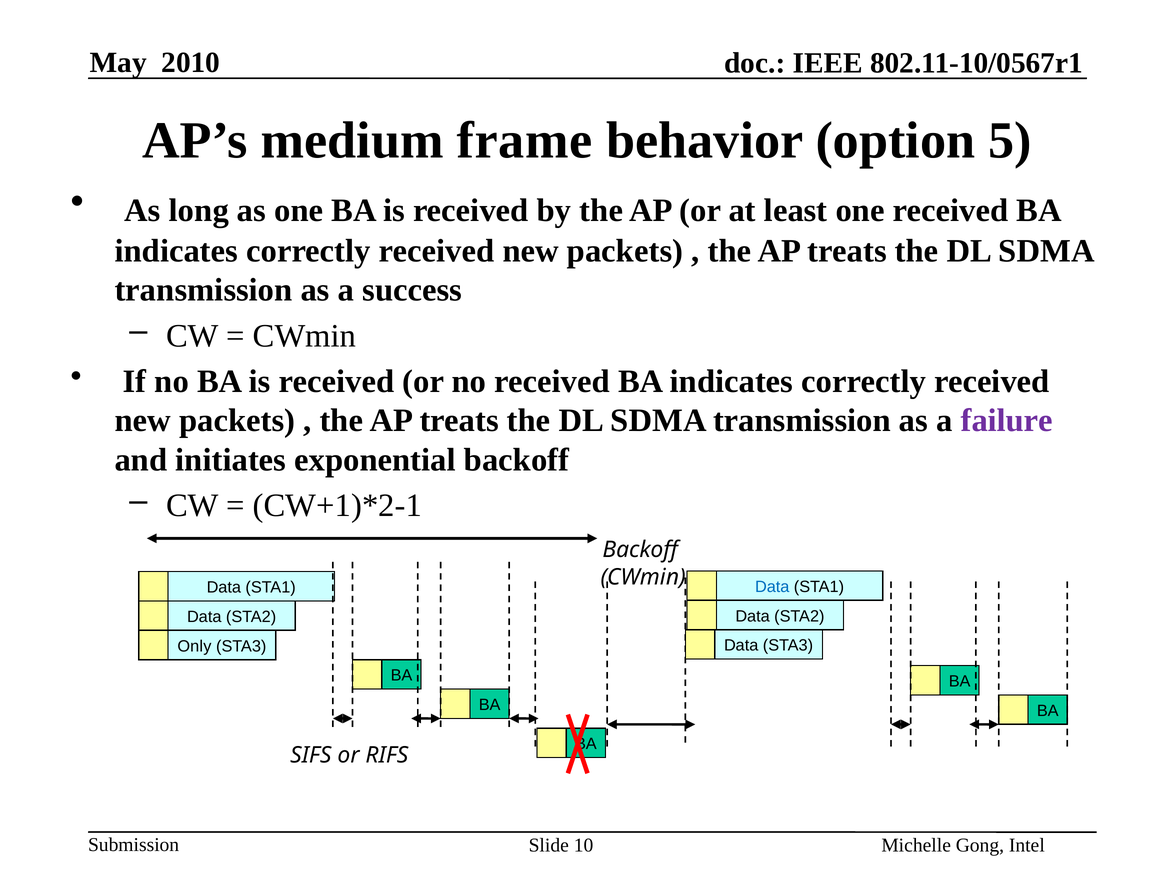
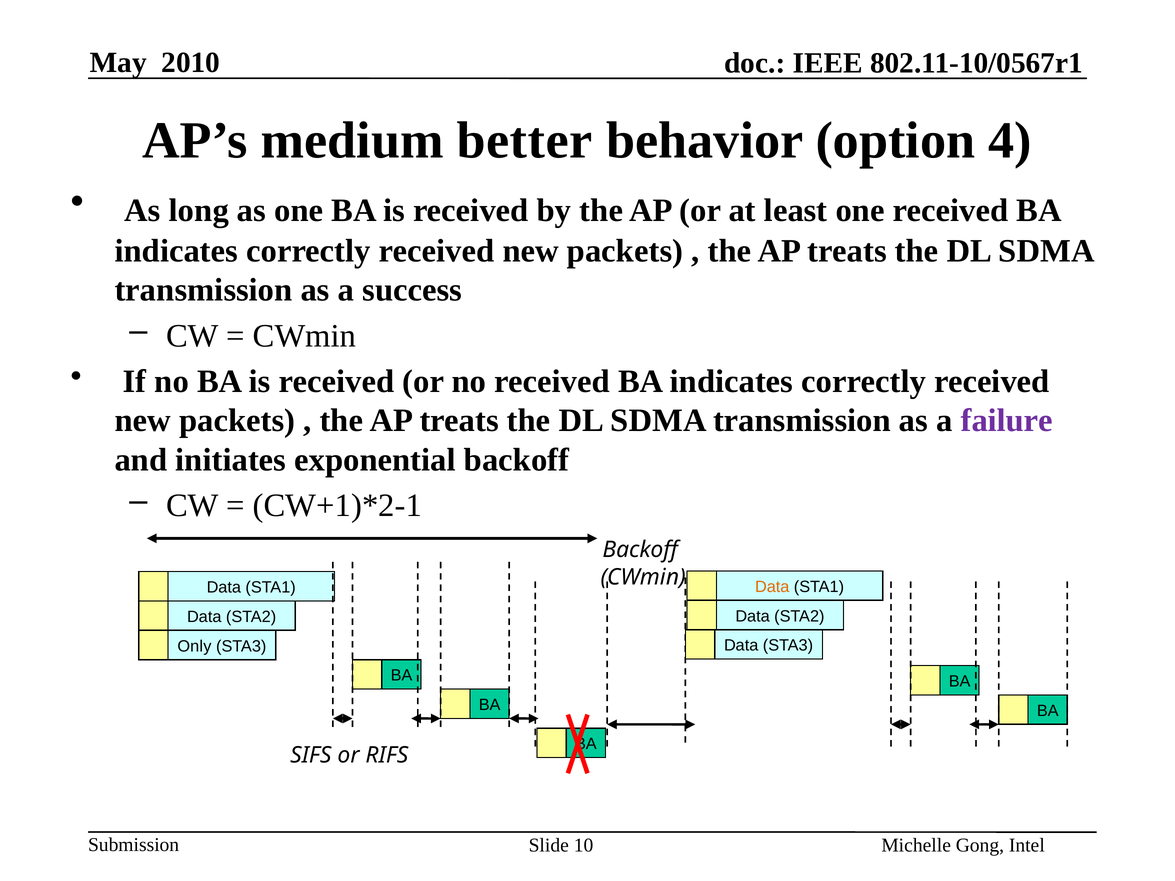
frame: frame -> better
5: 5 -> 4
Data at (772, 587) colour: blue -> orange
